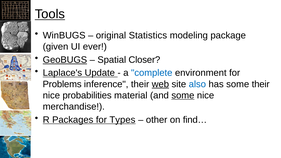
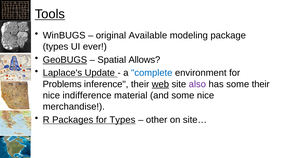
Statistics: Statistics -> Available
given at (56, 47): given -> types
Closer: Closer -> Allows
also colour: blue -> purple
probabilities: probabilities -> indifference
some at (183, 95) underline: present -> none
find…: find… -> site…
